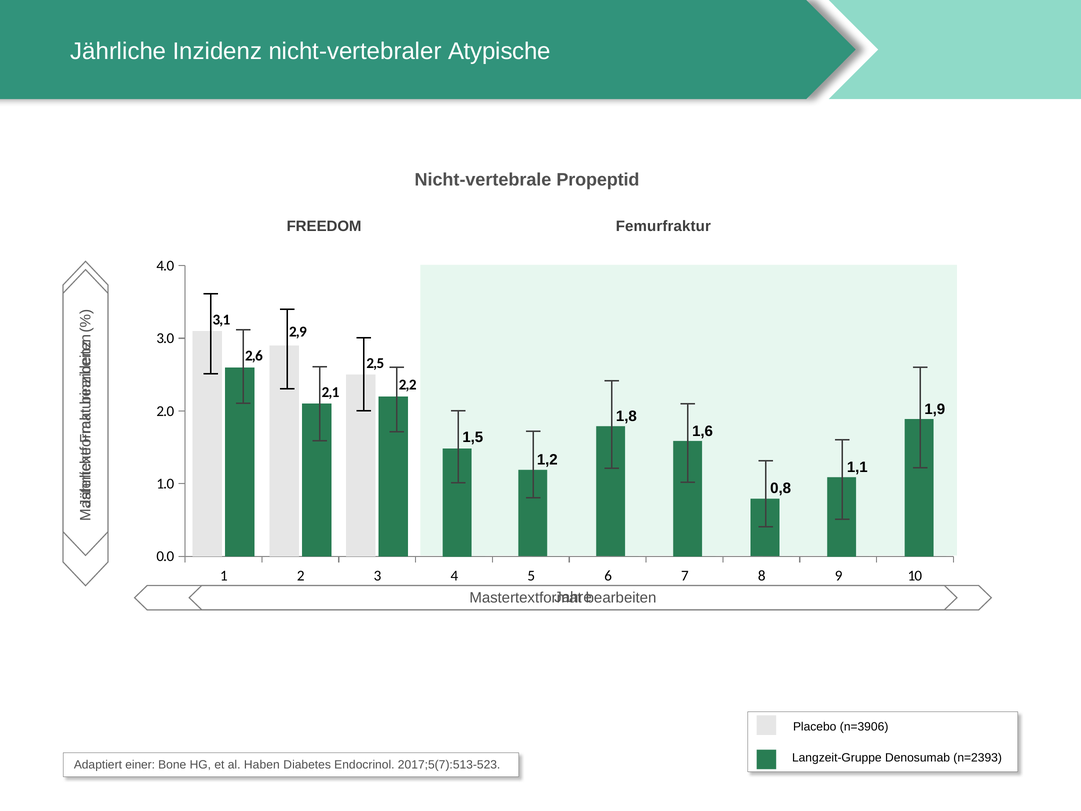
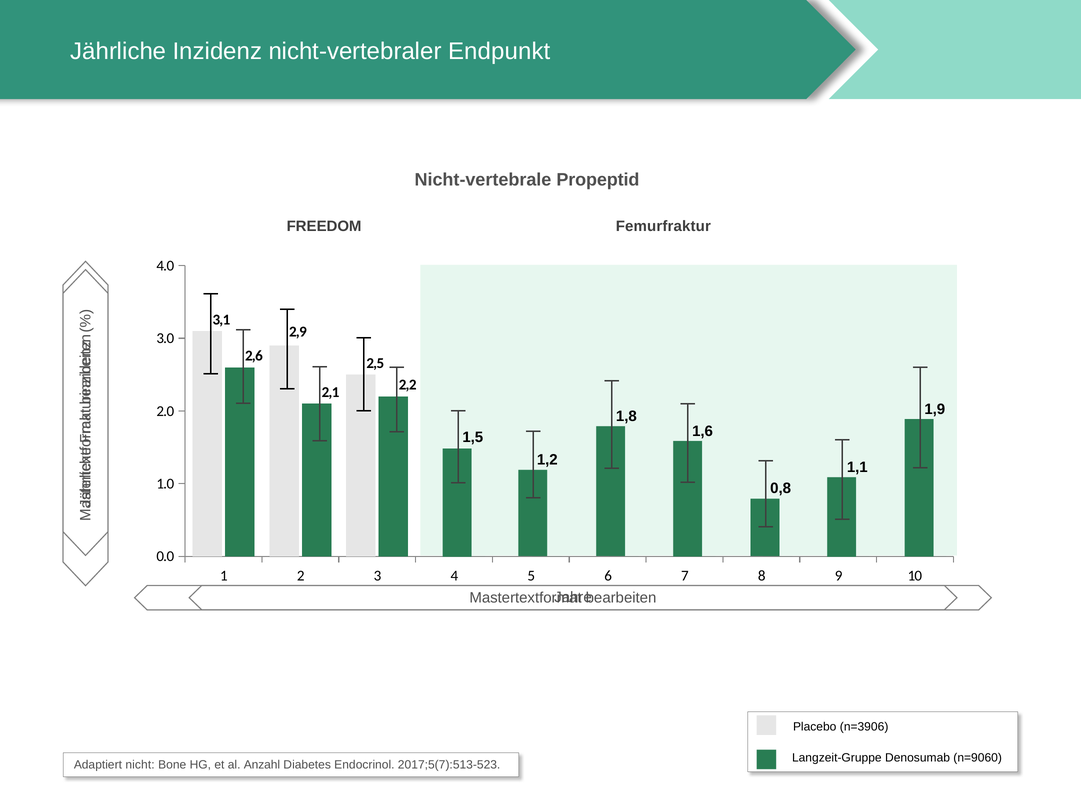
Atypische: Atypische -> Endpunkt
n=2393: n=2393 -> n=9060
einer: einer -> nicht
Haben: Haben -> Anzahl
